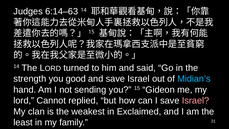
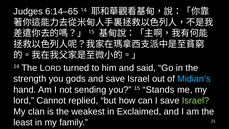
6:14–63: 6:14–63 -> 6:14–65
good: good -> gods
Gideon: Gideon -> Stands
Israel at (196, 100) colour: pink -> light green
